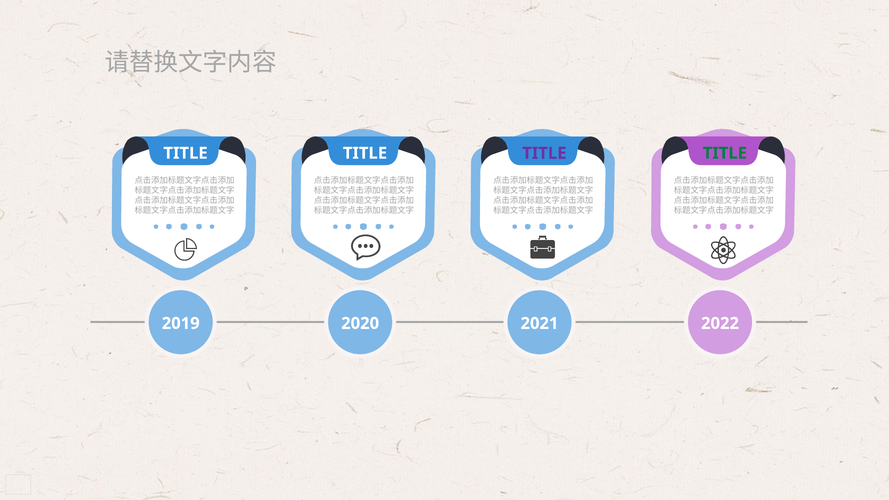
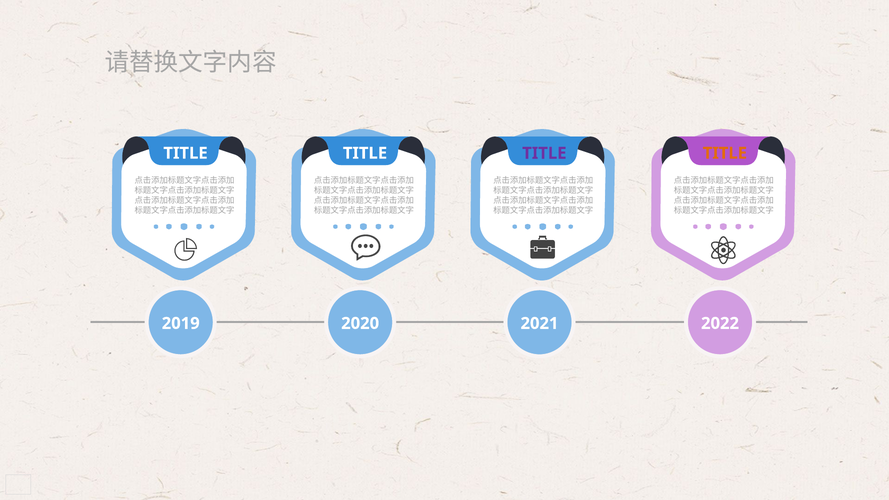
TITLE at (725, 153) colour: green -> orange
